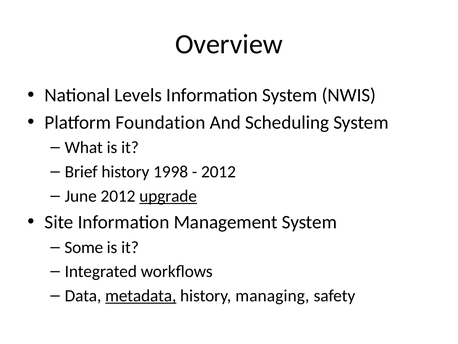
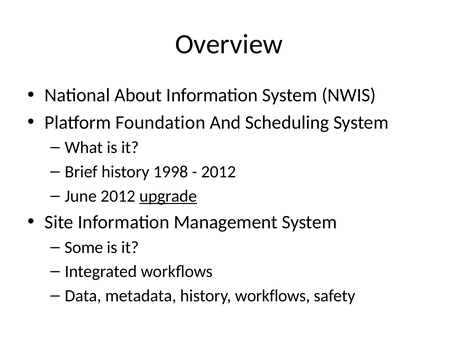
Levels: Levels -> About
metadata underline: present -> none
history managing: managing -> workflows
